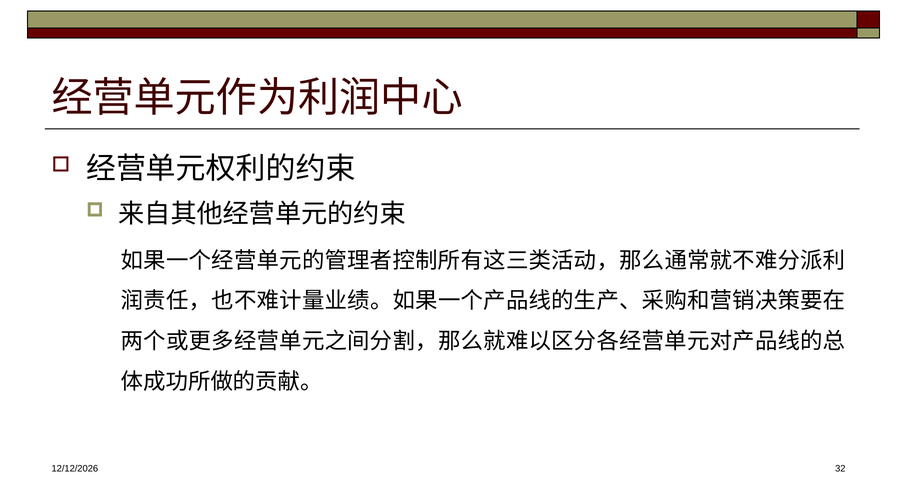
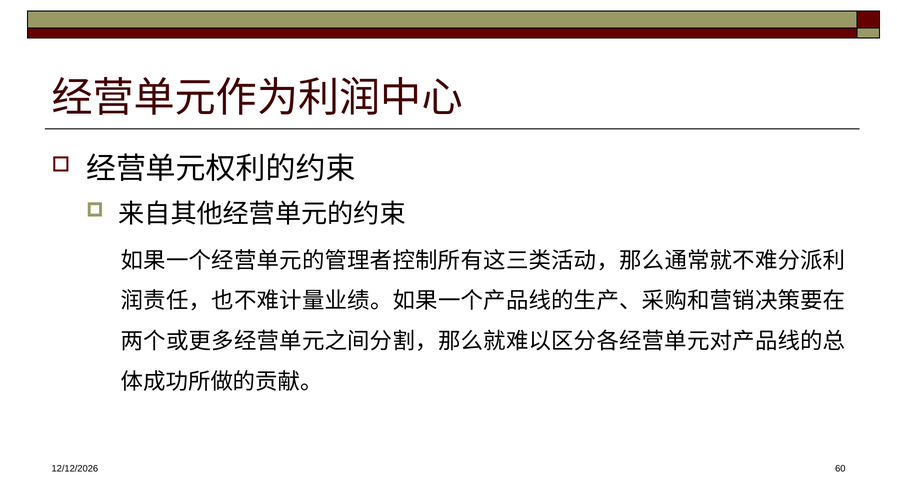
32: 32 -> 60
